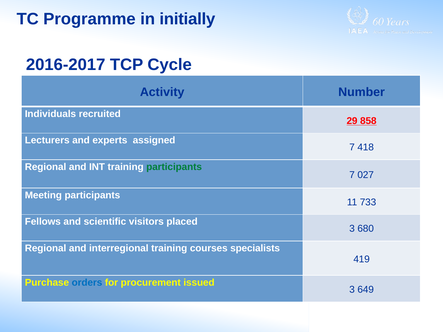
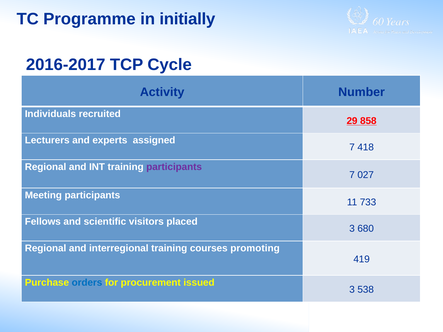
participants at (174, 167) colour: green -> purple
specialists: specialists -> promoting
649: 649 -> 538
